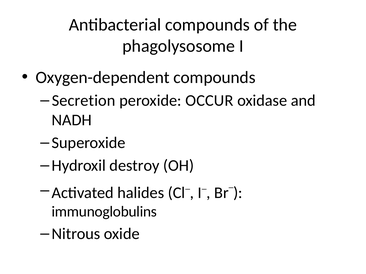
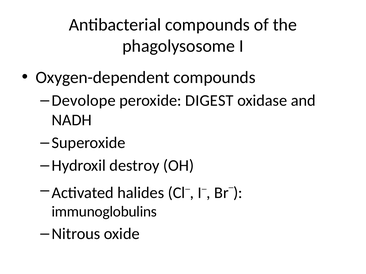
Secretion: Secretion -> Devolope
OCCUR: OCCUR -> DIGEST
